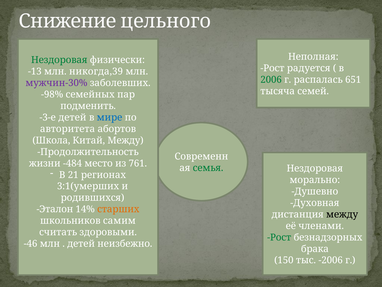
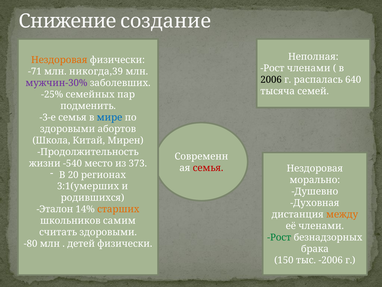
цельного: цельного -> создание
Нездоровая at (59, 60) colour: green -> orange
Рост радуется: радуется -> членами
-13: -13 -> -71
2006 colour: green -> black
651: 651 -> 640
-98%: -98% -> -25%
-3-е детей: детей -> семья
авторитета at (68, 129): авторитета -> здоровыми
Китай Между: Между -> Мирен
-484: -484 -> -540
761: 761 -> 373
семья at (208, 168) colour: green -> red
21: 21 -> 20
между at (342, 214) colour: black -> orange
-46: -46 -> -80
детей неизбежно: неизбежно -> физически
